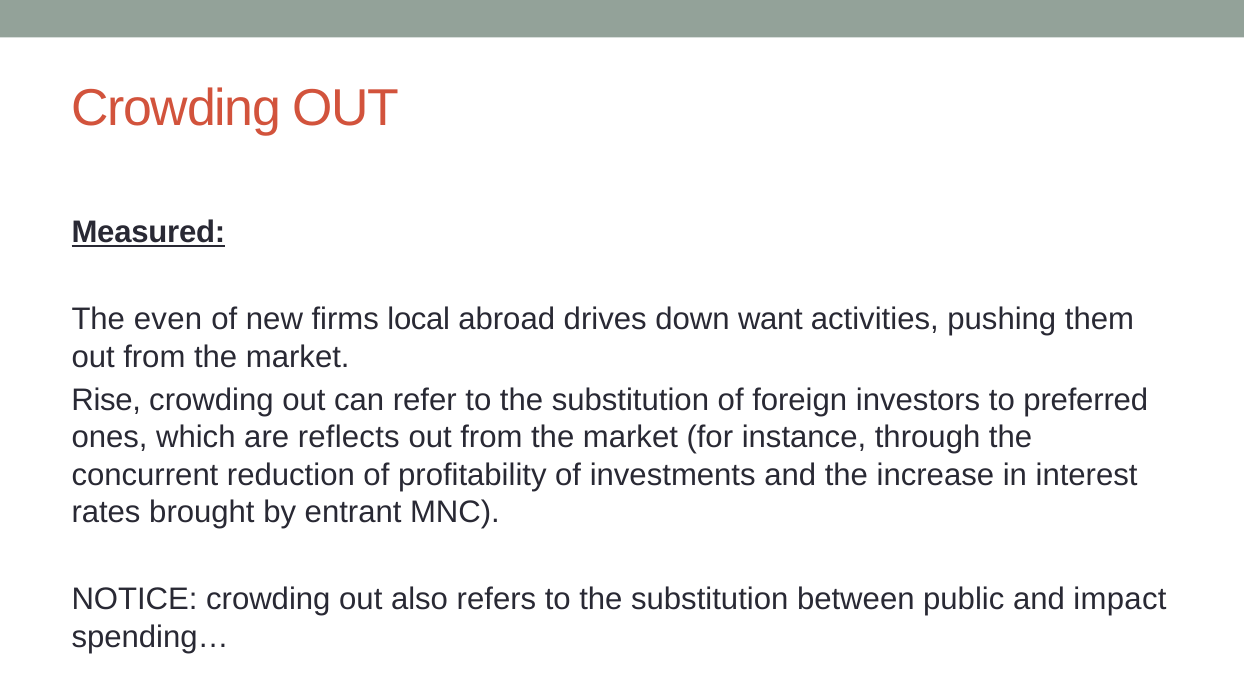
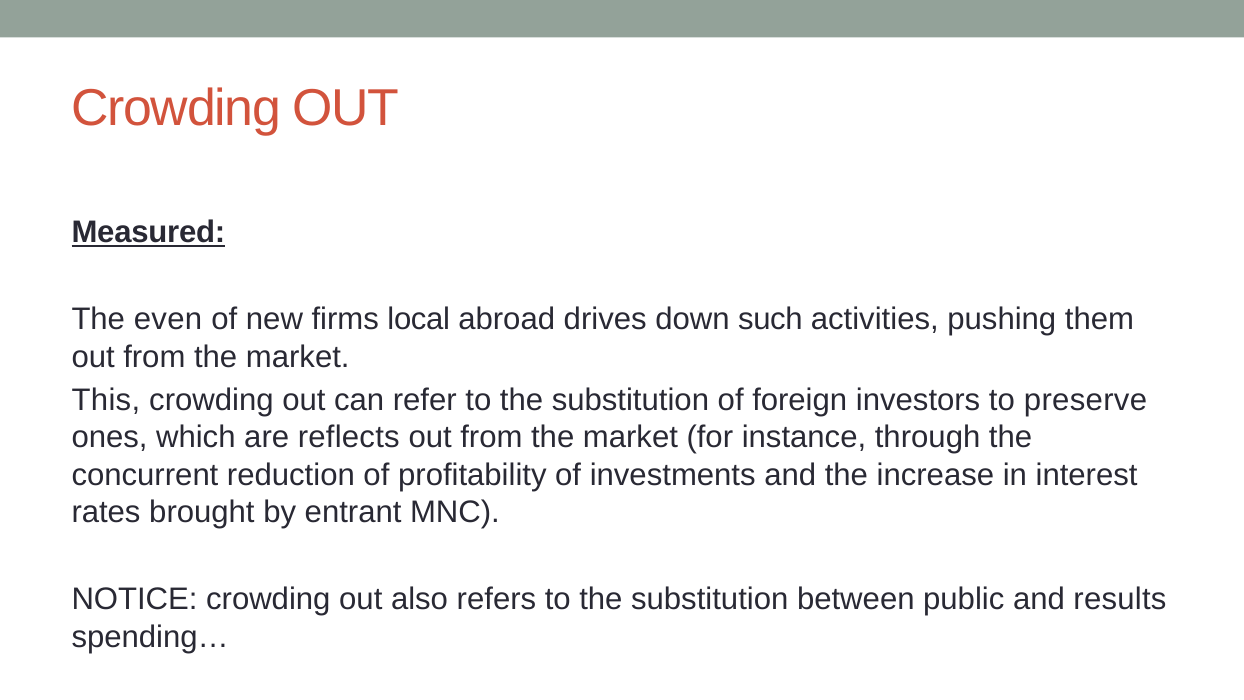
want: want -> such
Rise: Rise -> This
preferred: preferred -> preserve
impact: impact -> results
